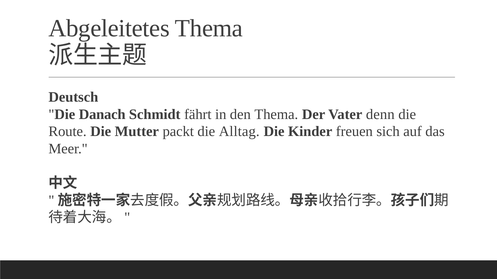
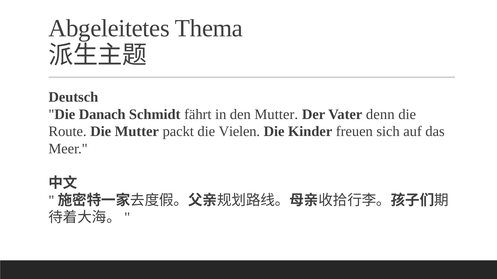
den Thema: Thema -> Mutter
Alltag: Alltag -> Vielen
